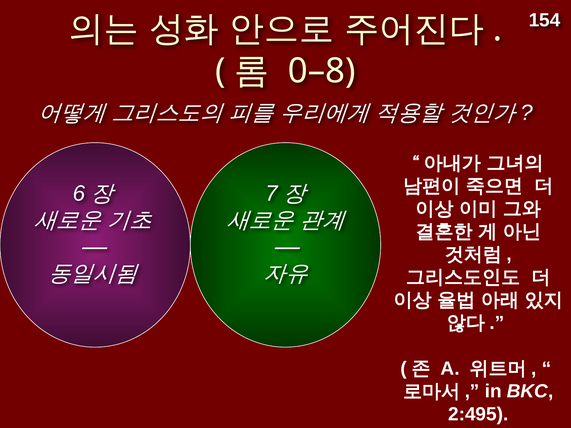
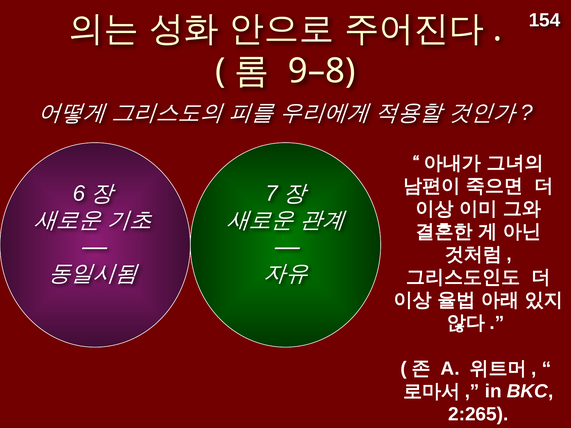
0–8: 0–8 -> 9–8
2:495: 2:495 -> 2:265
